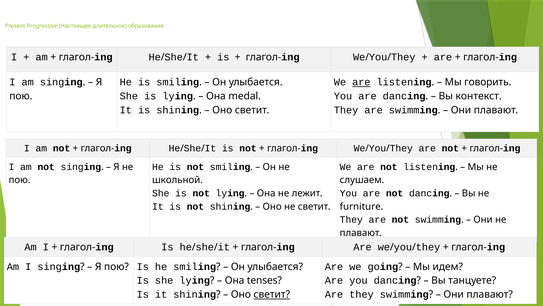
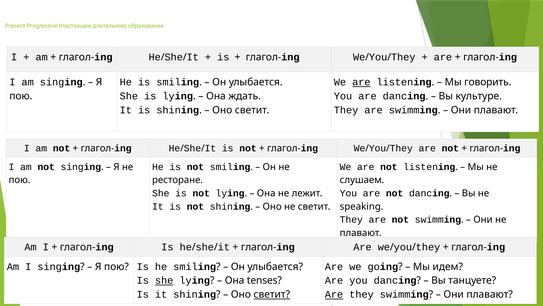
medal: medal -> ждать
контекст: контекст -> культуре
школьной: школьной -> ресторане
furniture: furniture -> speaking
she at (164, 280) underline: none -> present
Are at (334, 294) underline: none -> present
